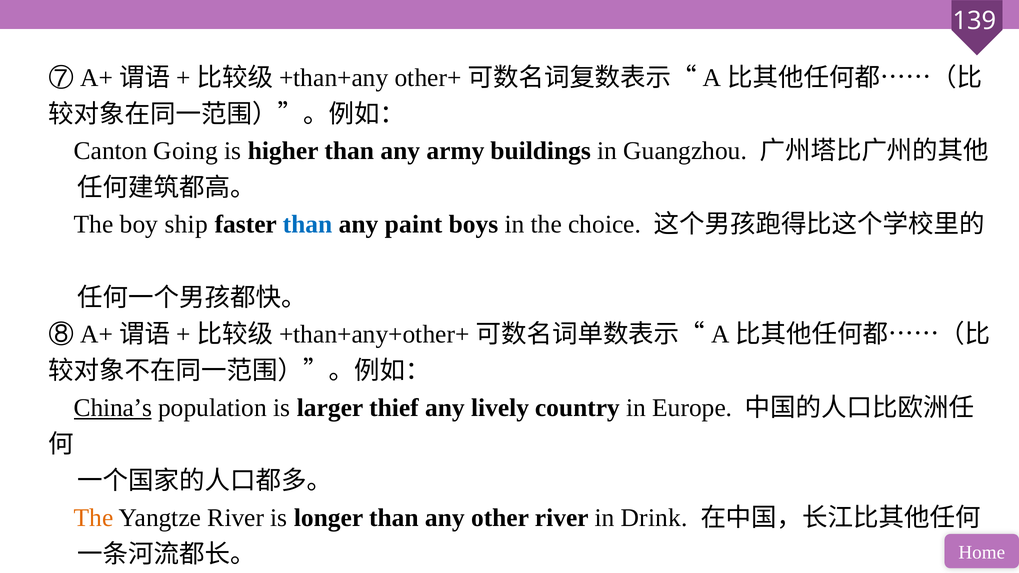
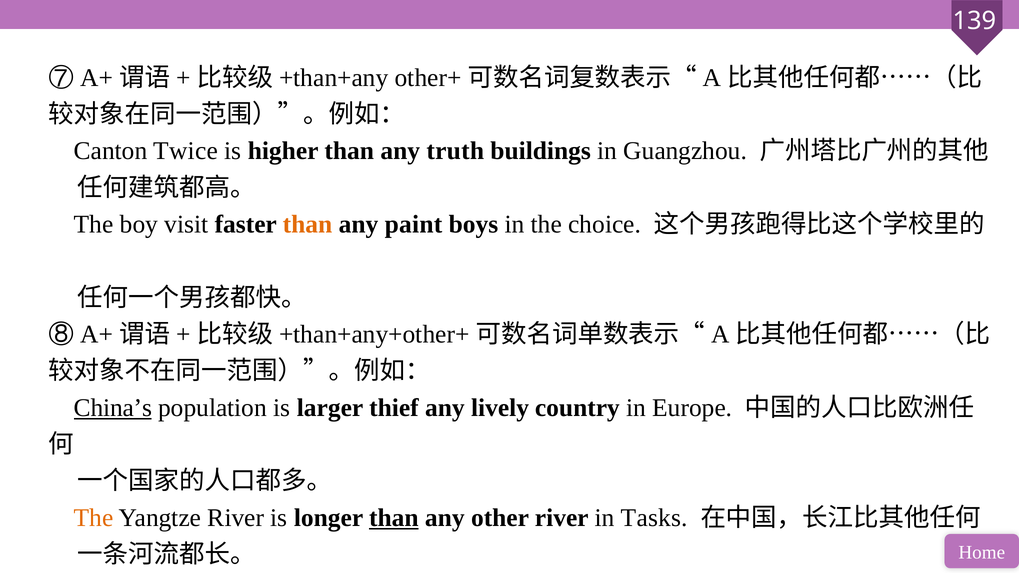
Going: Going -> Twice
army: army -> truth
ship: ship -> visit
than at (307, 224) colour: blue -> orange
than at (394, 518) underline: none -> present
Drink: Drink -> Tasks
